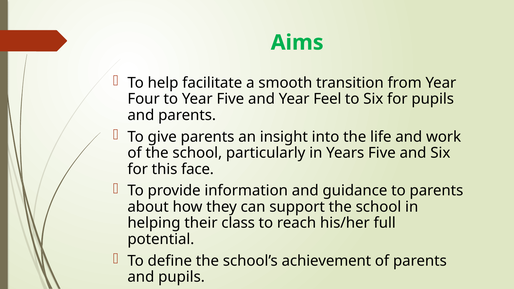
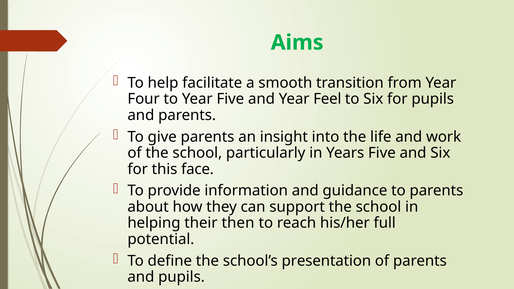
class: class -> then
achievement: achievement -> presentation
